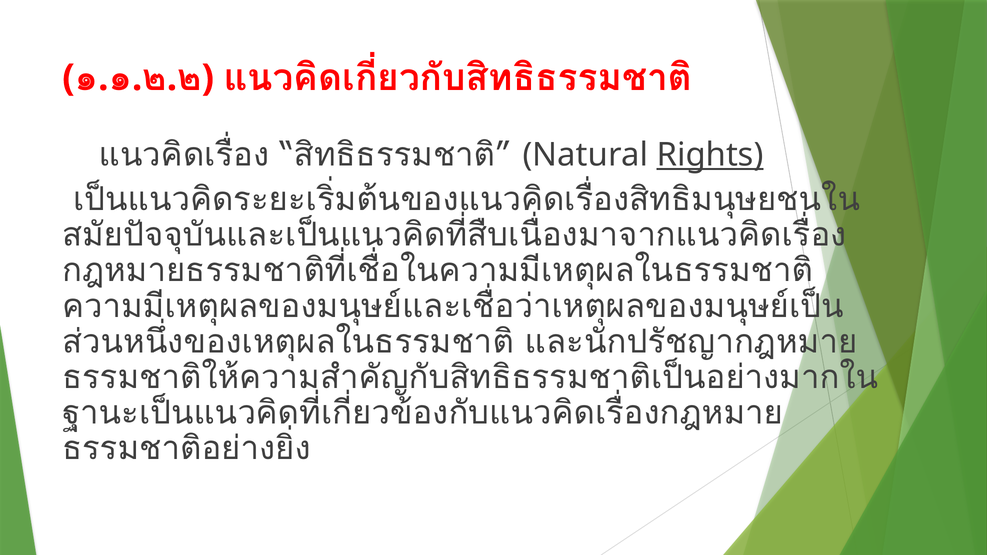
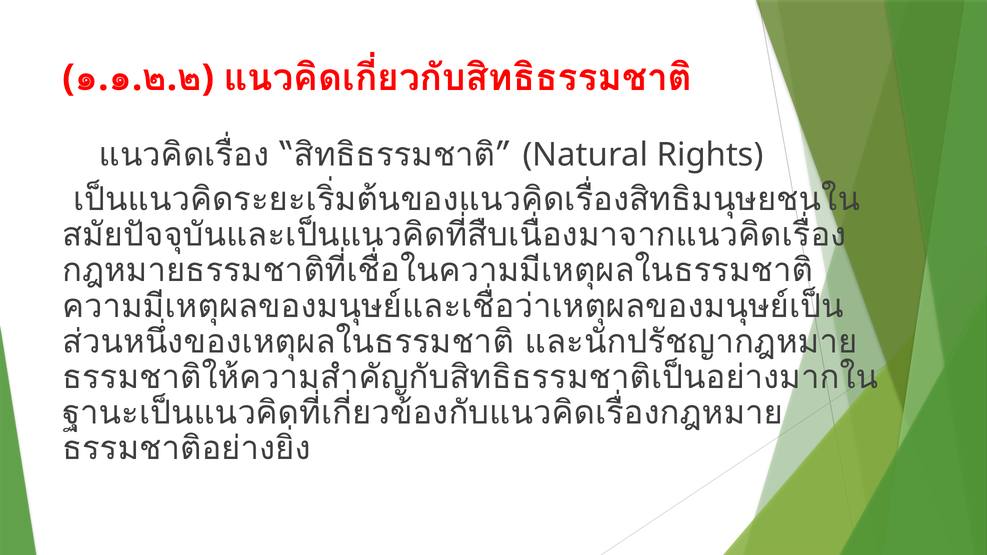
Rights underline: present -> none
